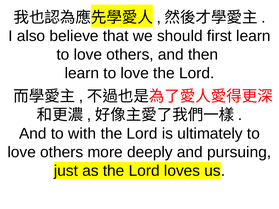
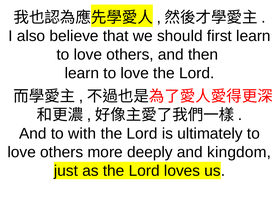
pursuing: pursuing -> kingdom
